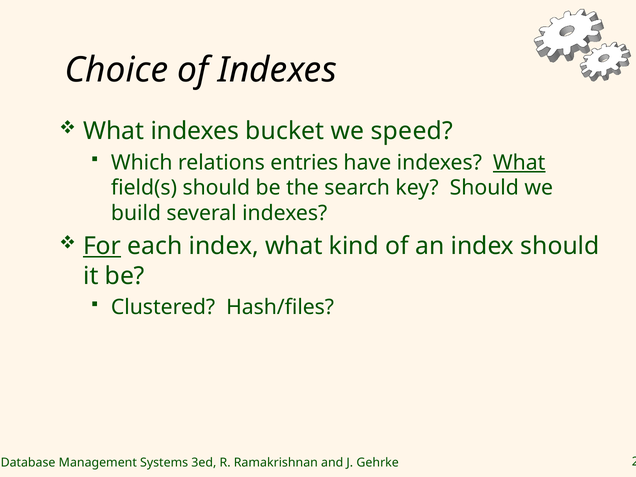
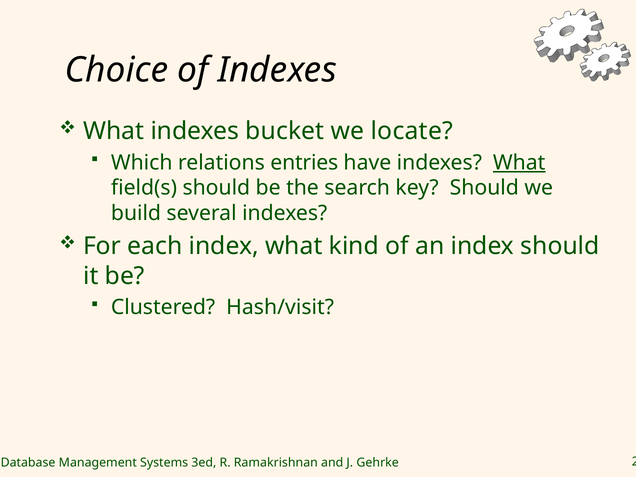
speed: speed -> locate
For underline: present -> none
Hash/files: Hash/files -> Hash/visit
